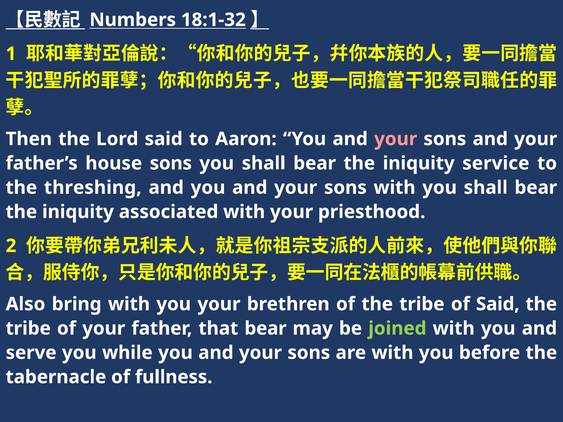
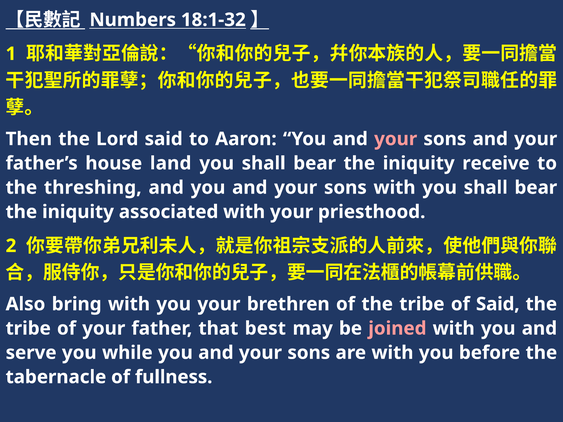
house sons: sons -> land
service: service -> receive
that bear: bear -> best
joined colour: light green -> pink
